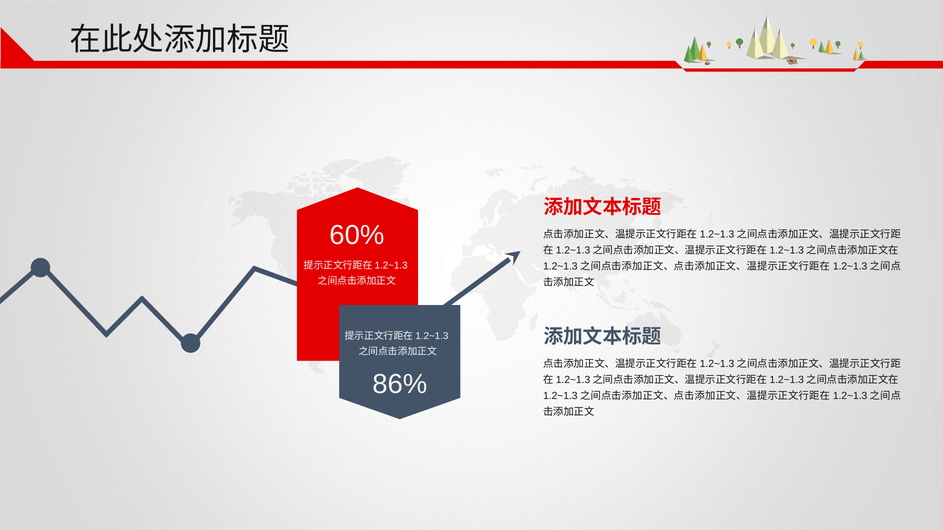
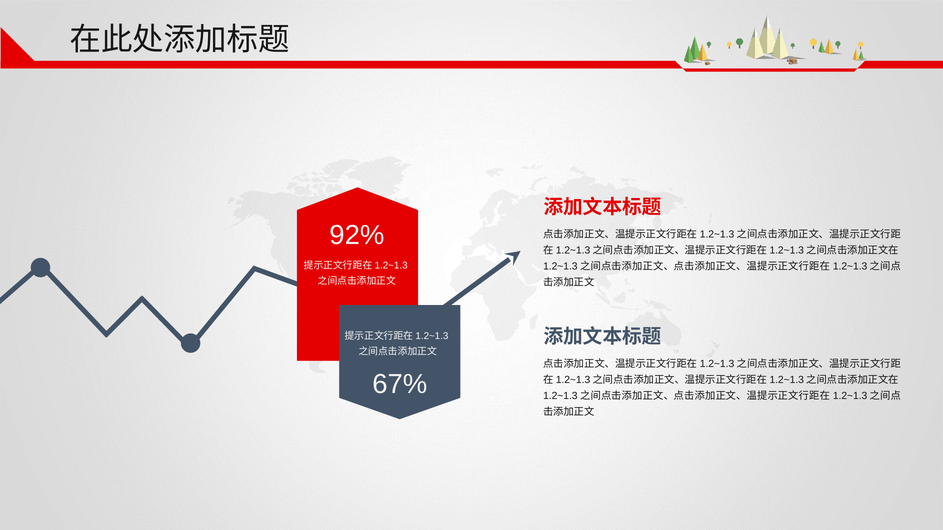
60%: 60% -> 92%
86%: 86% -> 67%
